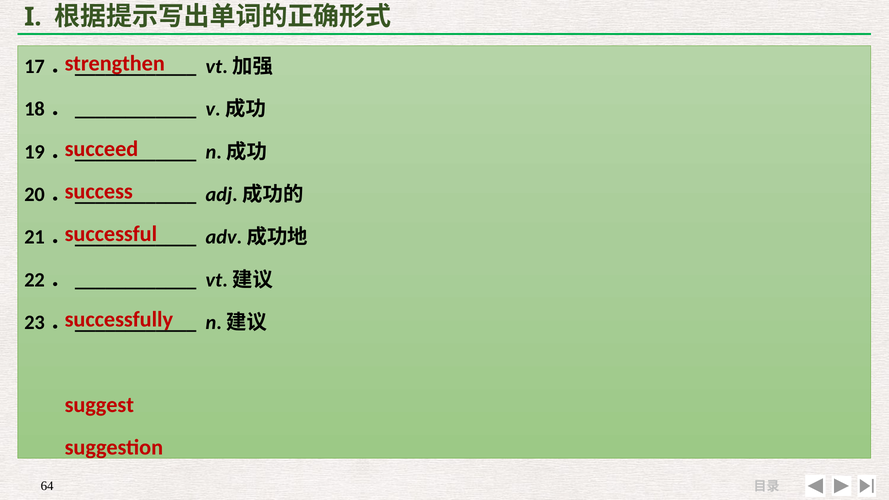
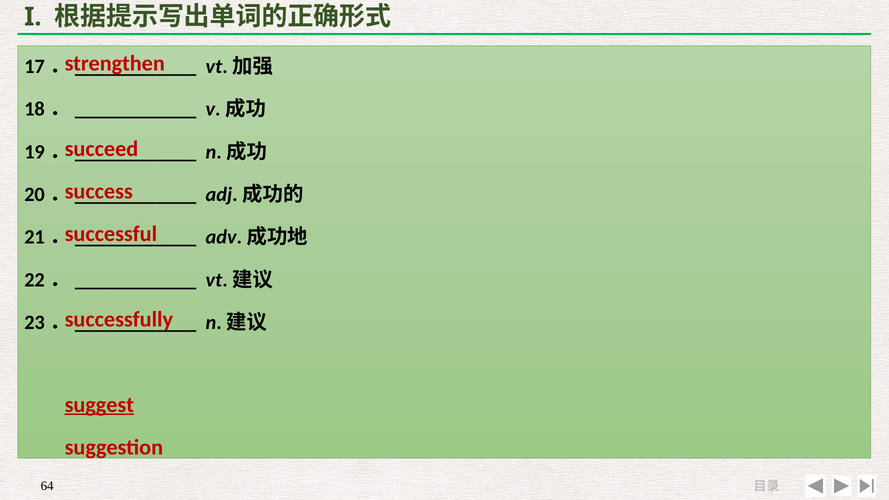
suggest underline: none -> present
